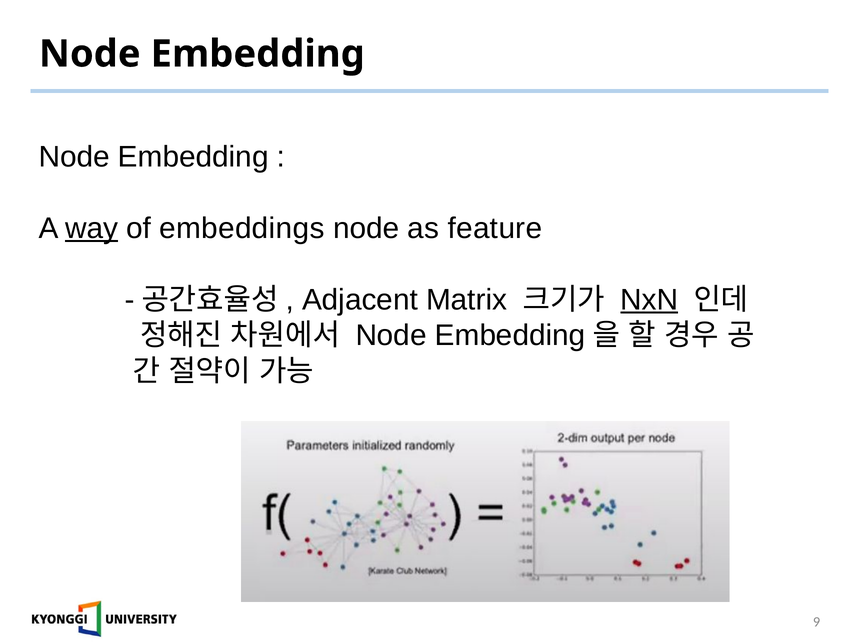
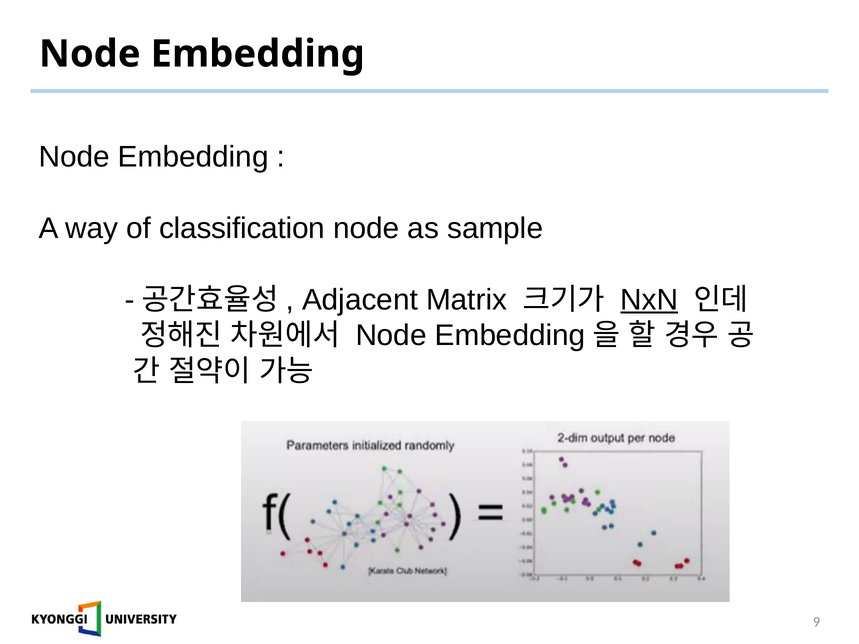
way underline: present -> none
embeddings: embeddings -> classification
feature: feature -> sample
